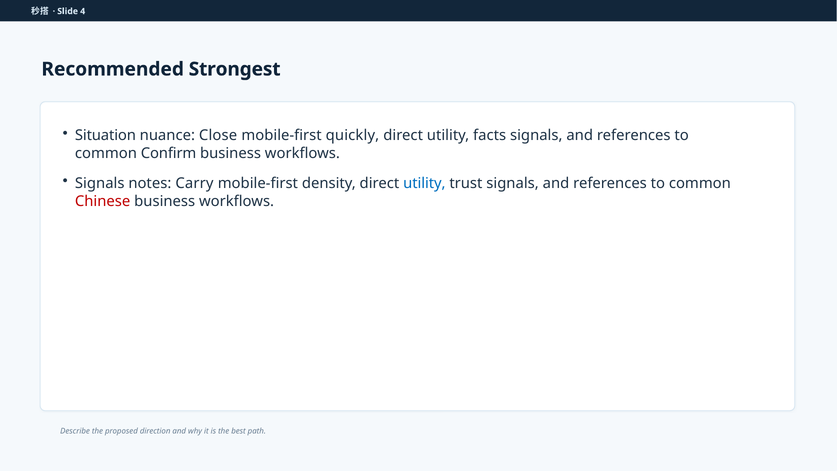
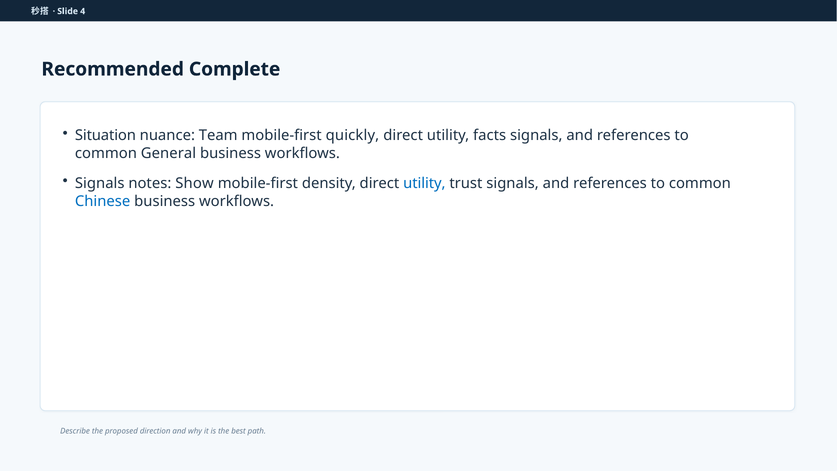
Strongest: Strongest -> Complete
Close: Close -> Team
Confirm: Confirm -> General
Carry: Carry -> Show
Chinese colour: red -> blue
